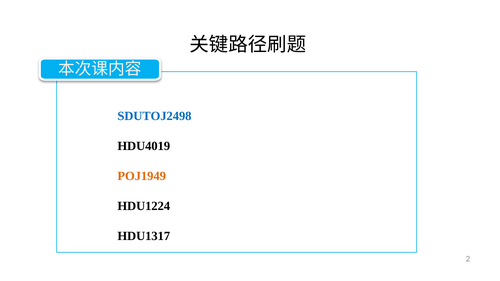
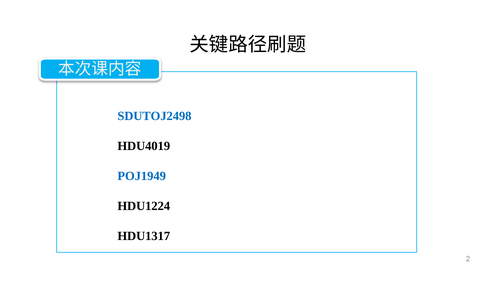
POJ1949 colour: orange -> blue
